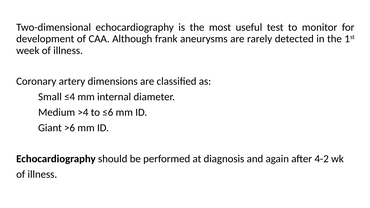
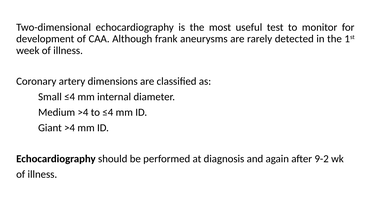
to ≤6: ≤6 -> ≤4
Giant >6: >6 -> >4
4-2: 4-2 -> 9-2
